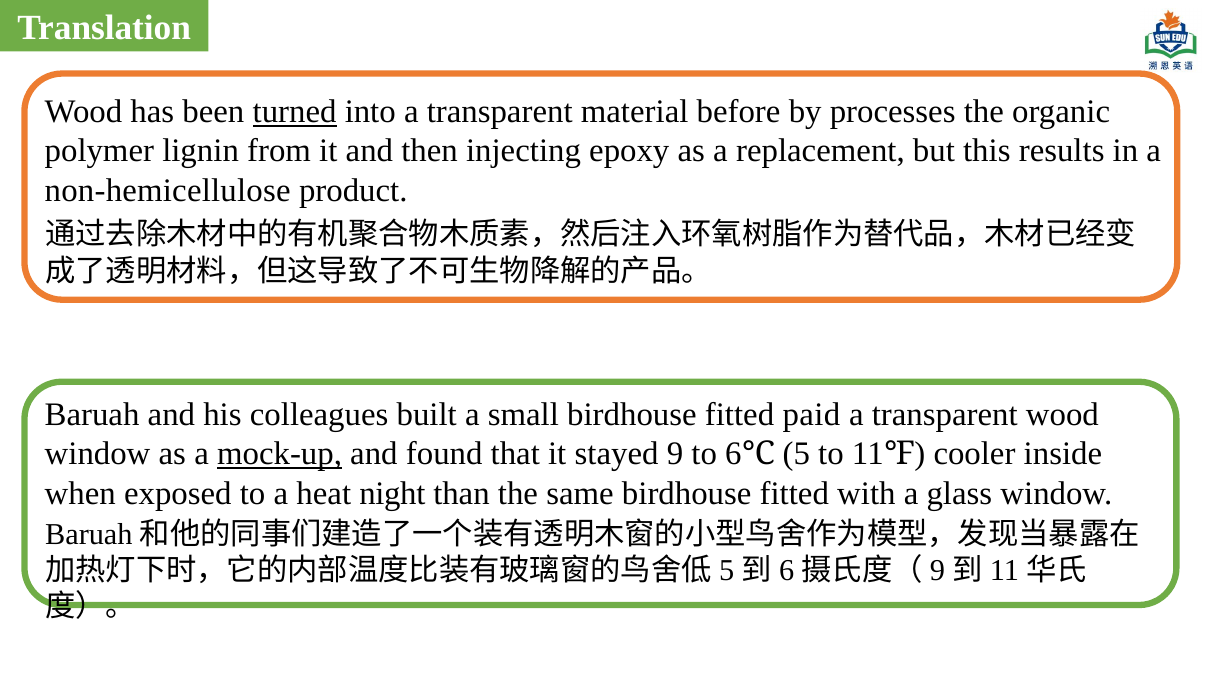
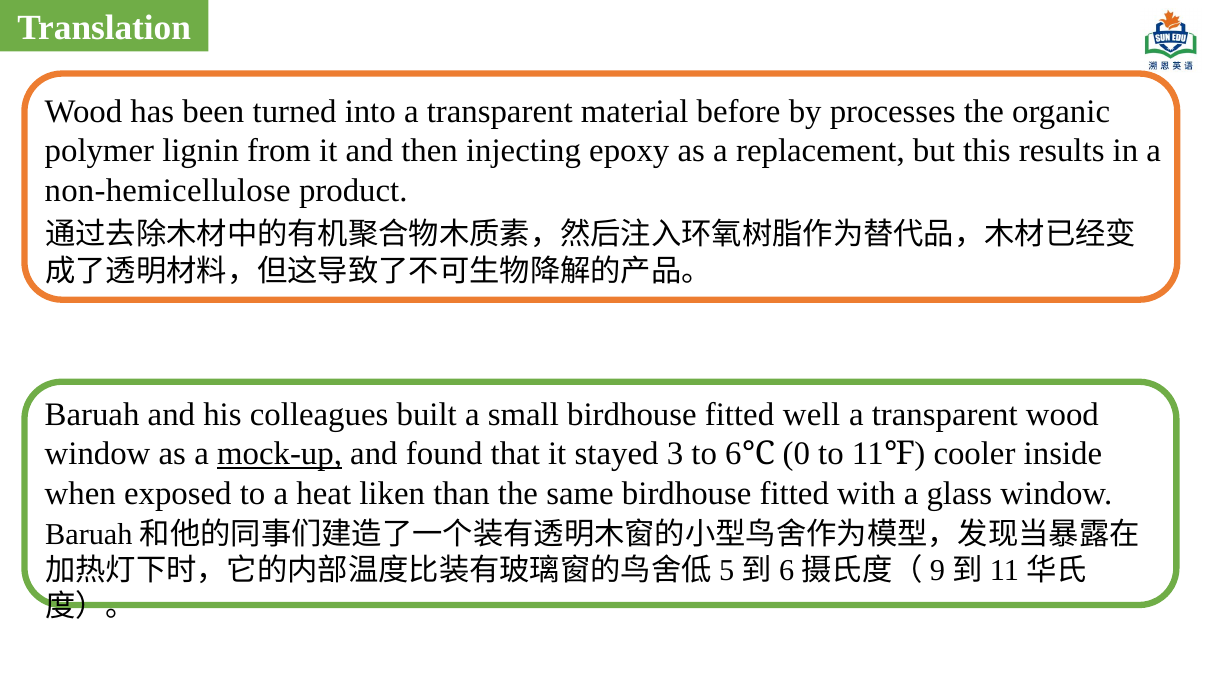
turned underline: present -> none
paid: paid -> well
9: 9 -> 3
5: 5 -> 0
night: night -> liken
